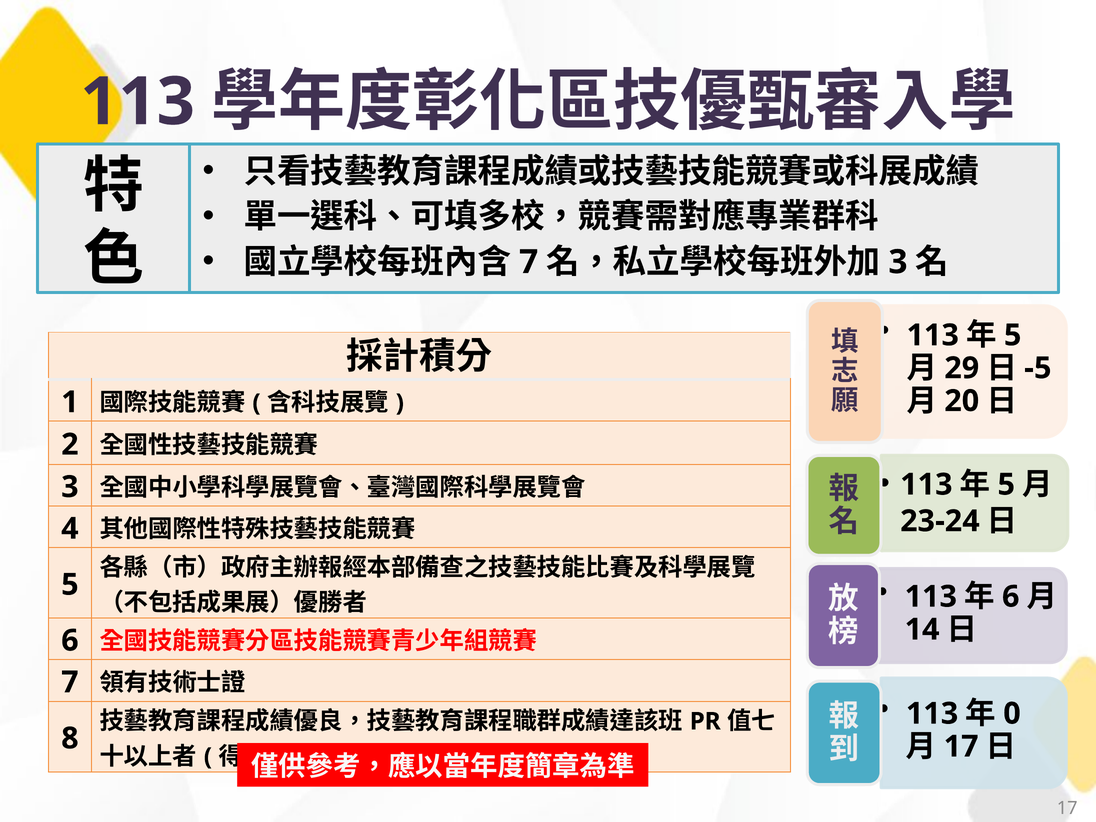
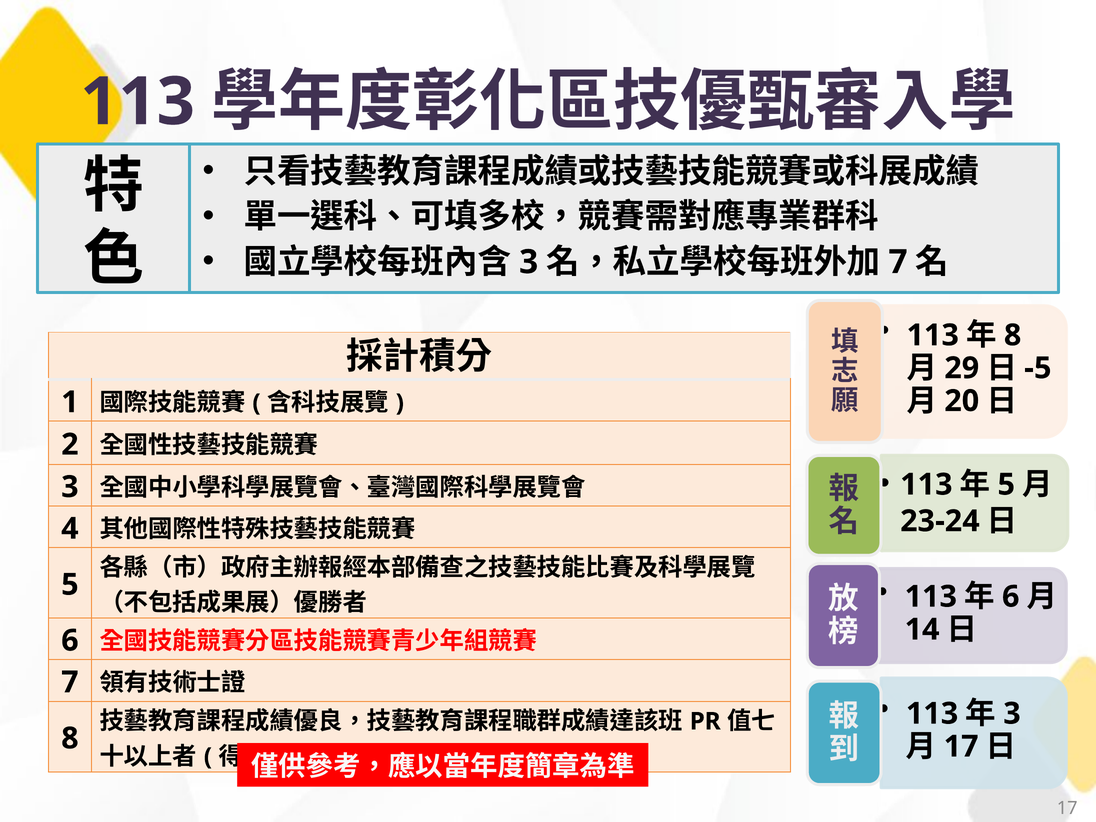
7 at (529, 262): 7 -> 3
3 at (898, 262): 3 -> 7
5 at (1013, 335): 5 -> 8
0 at (1012, 714): 0 -> 3
